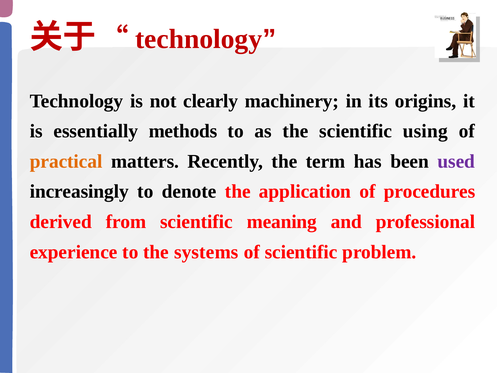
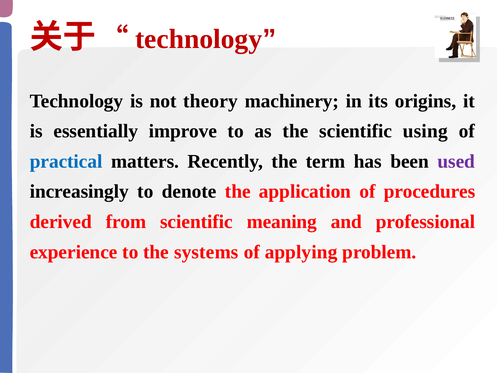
clearly: clearly -> theory
methods: methods -> improve
practical colour: orange -> blue
of scientific: scientific -> applying
